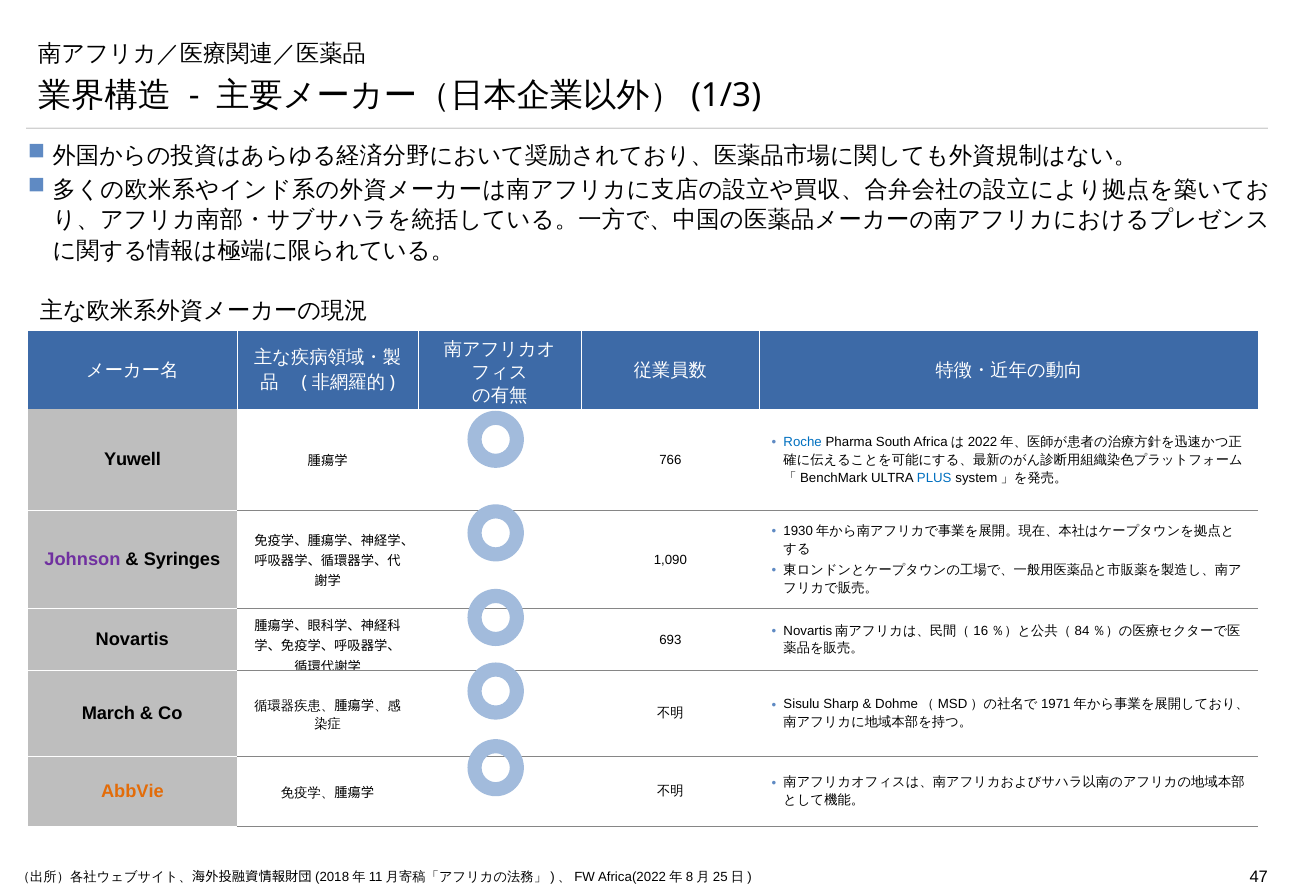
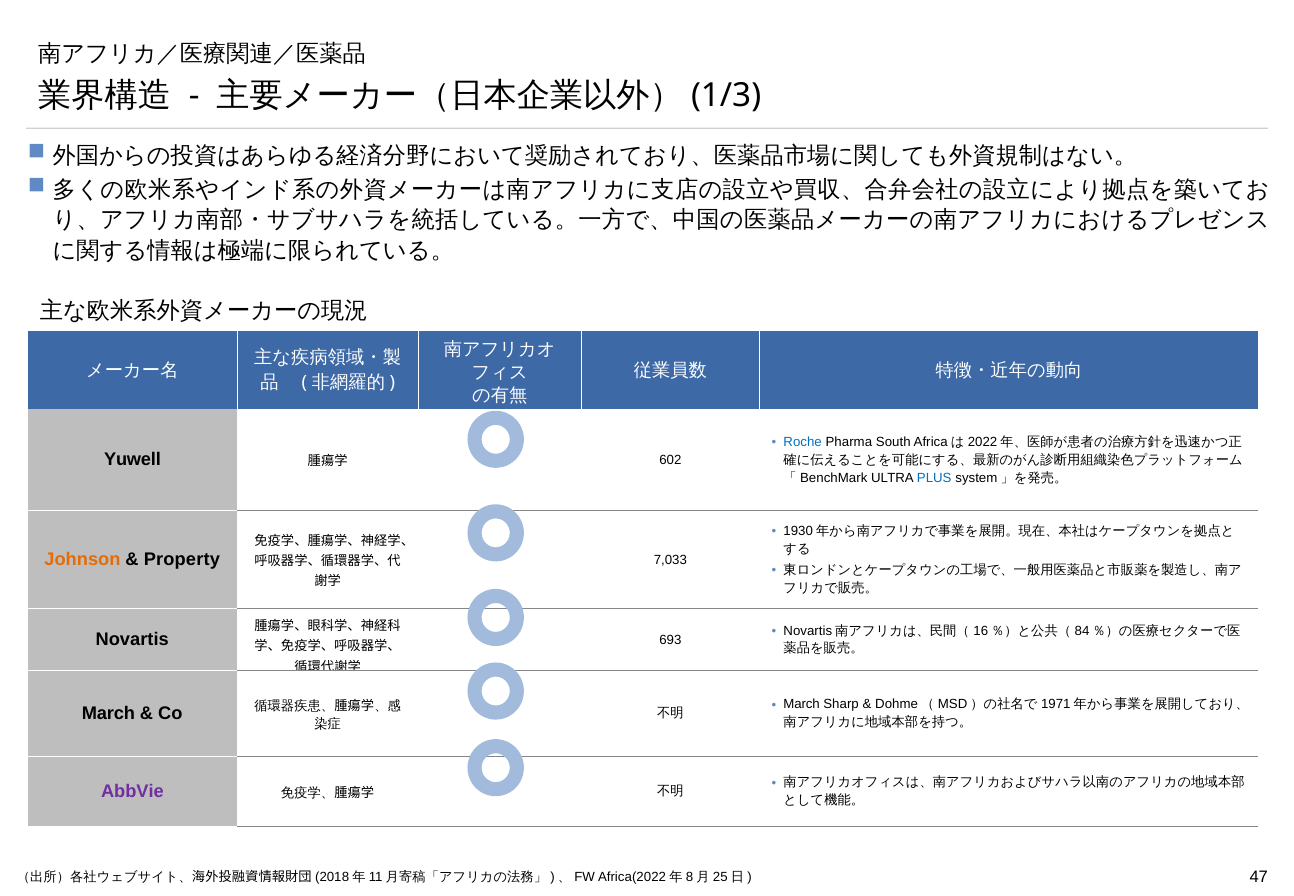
766: 766 -> 602
Johnson colour: purple -> orange
Syringes: Syringes -> Property
1,090: 1,090 -> 7,033
Sisulu at (802, 704): Sisulu -> March
AbbVie colour: orange -> purple
